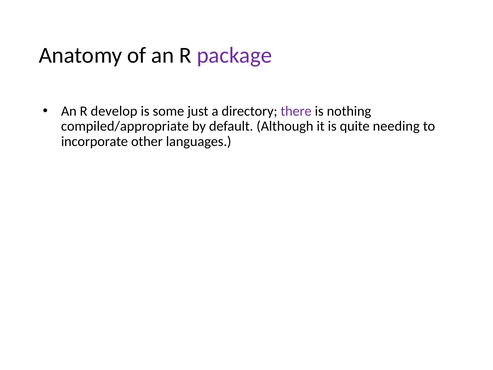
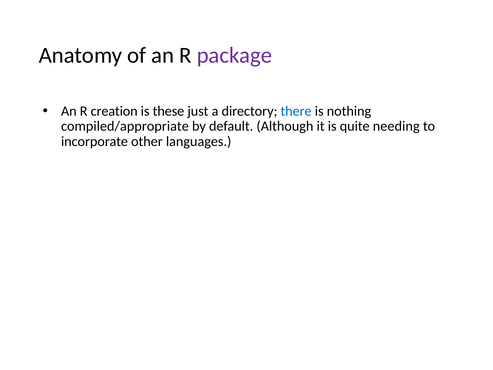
develop: develop -> creation
some: some -> these
there colour: purple -> blue
